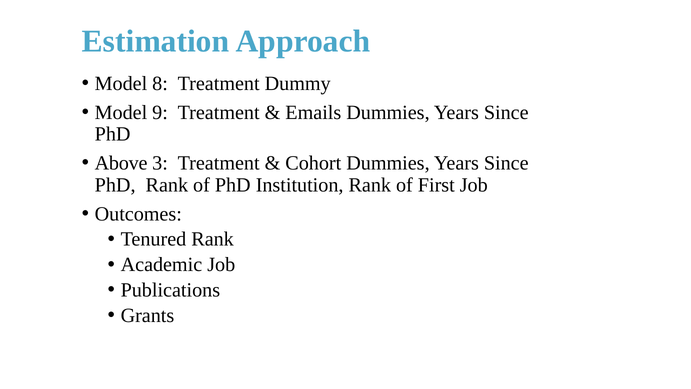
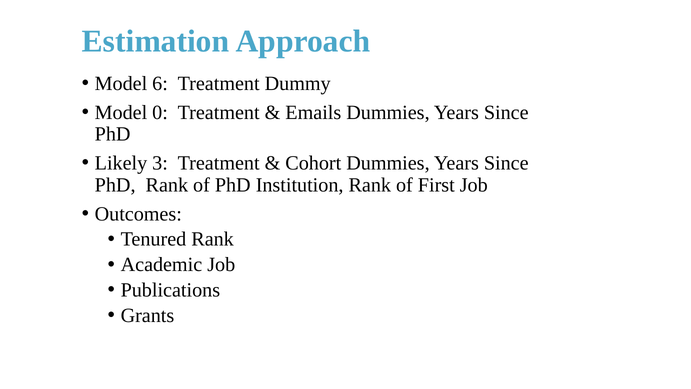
8: 8 -> 6
9: 9 -> 0
Above: Above -> Likely
